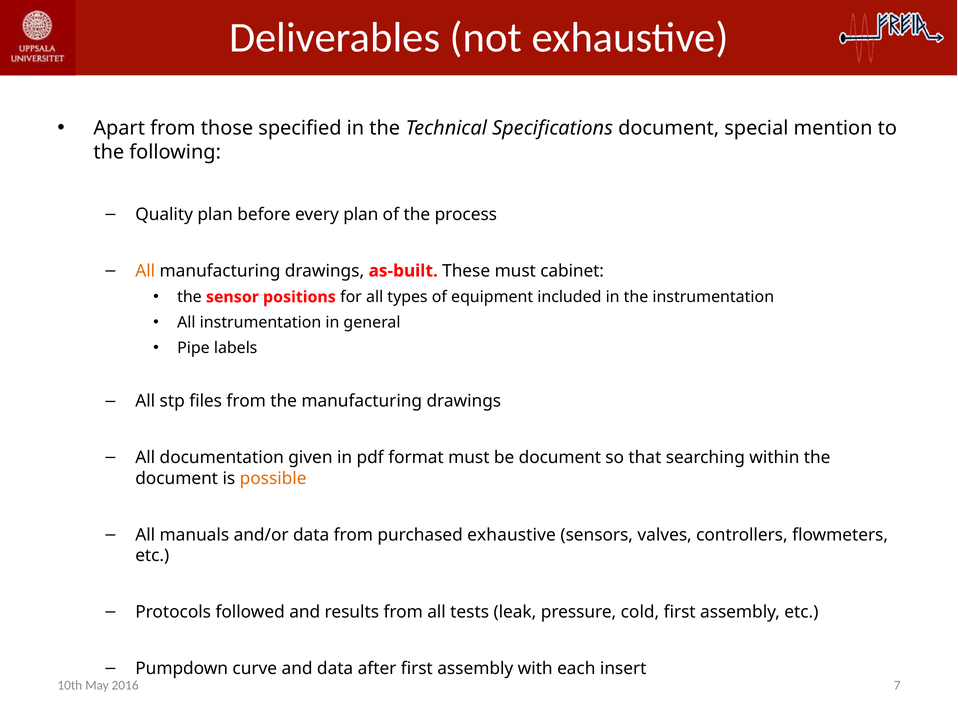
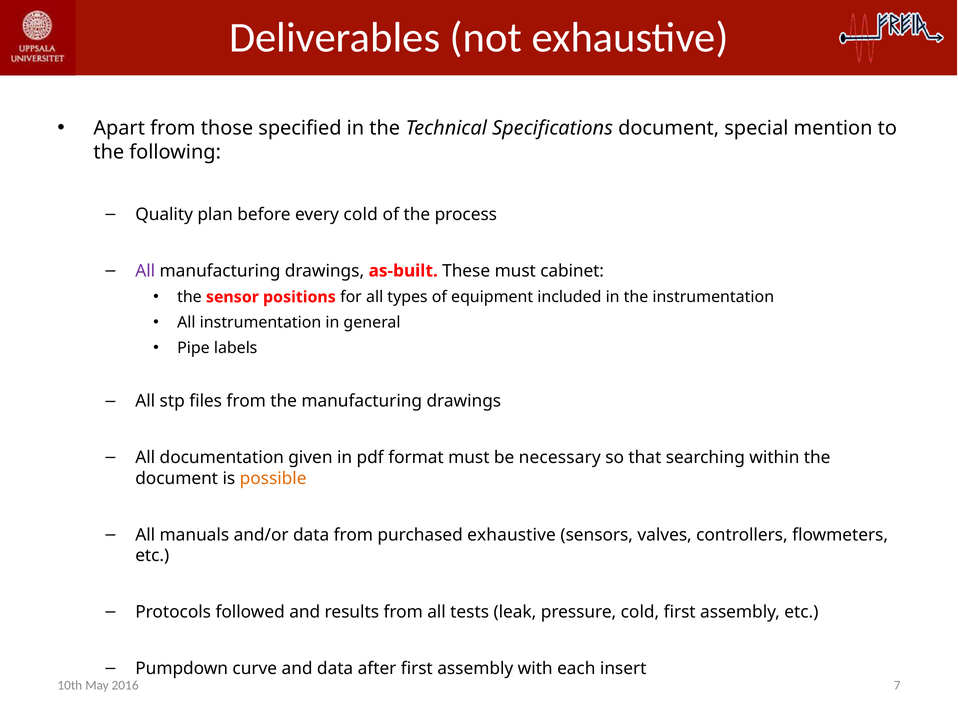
every plan: plan -> cold
All at (145, 271) colour: orange -> purple
be document: document -> necessary
